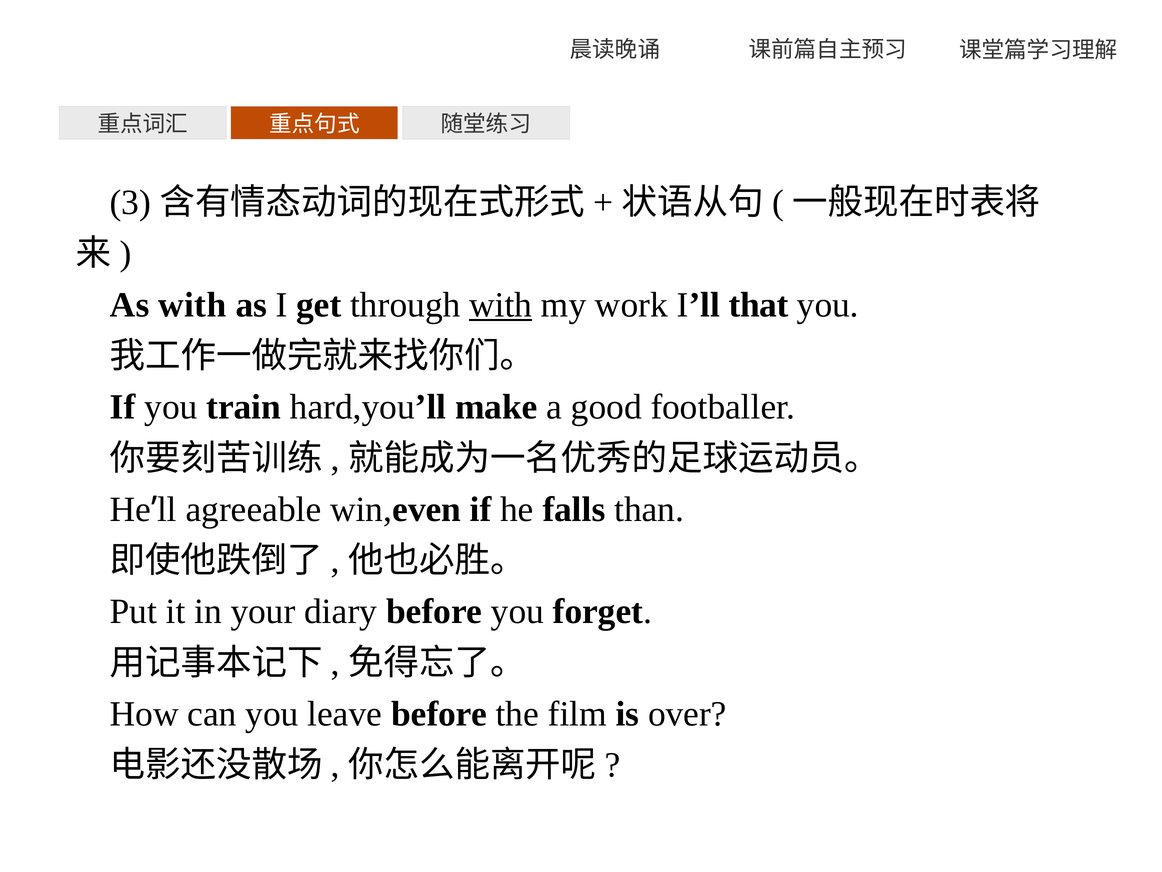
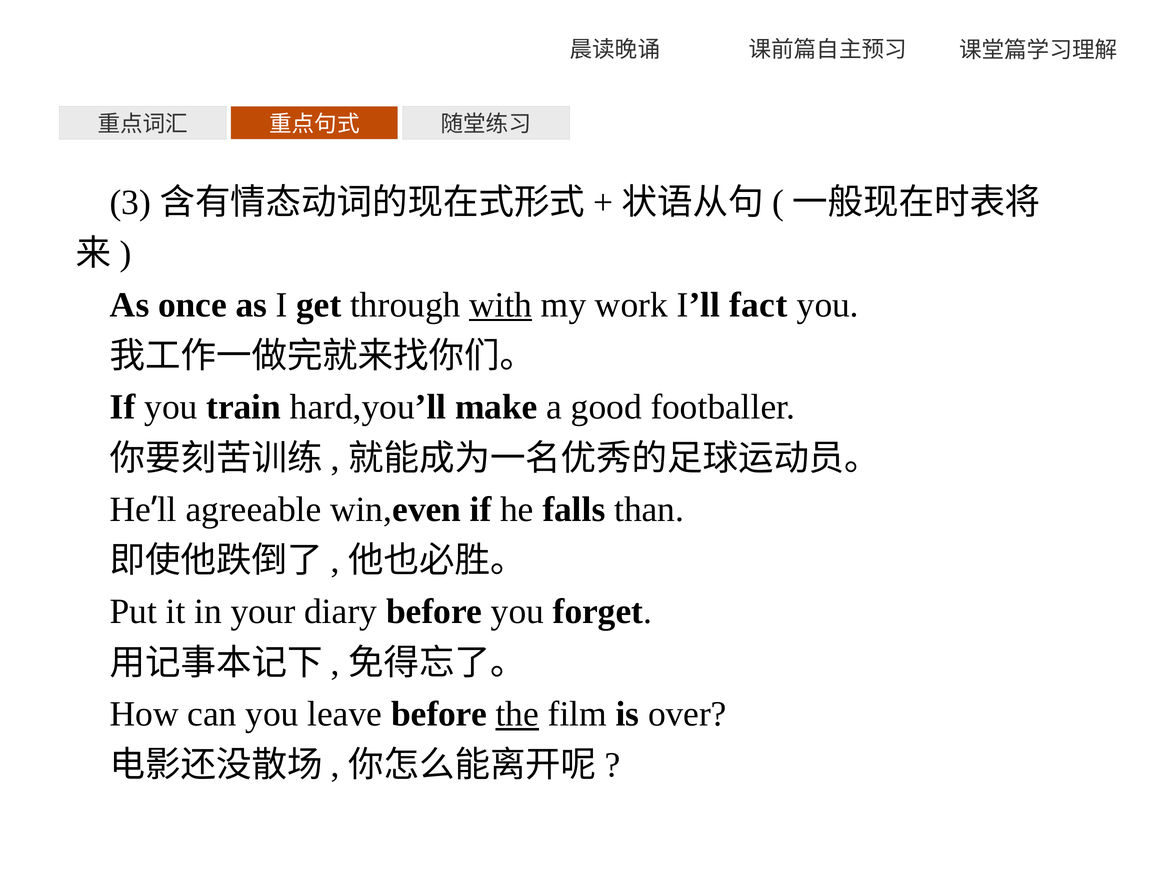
As with: with -> once
that: that -> fact
the underline: none -> present
